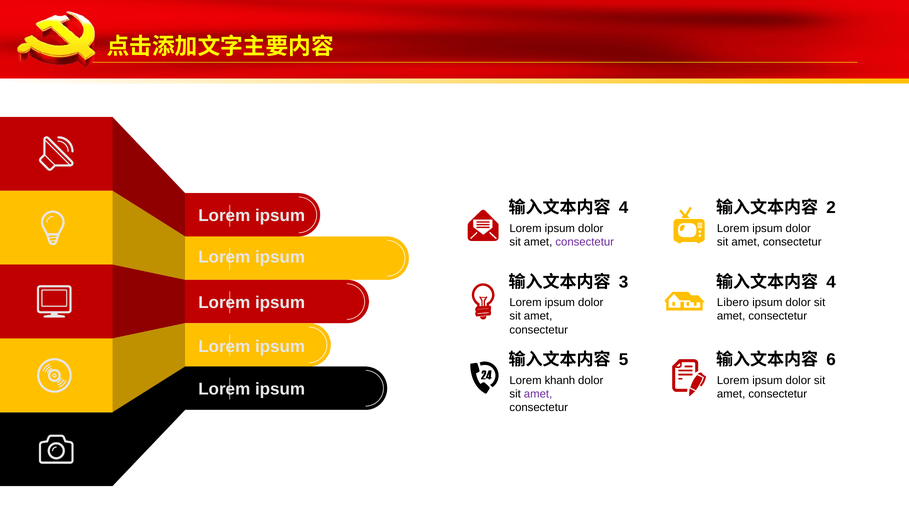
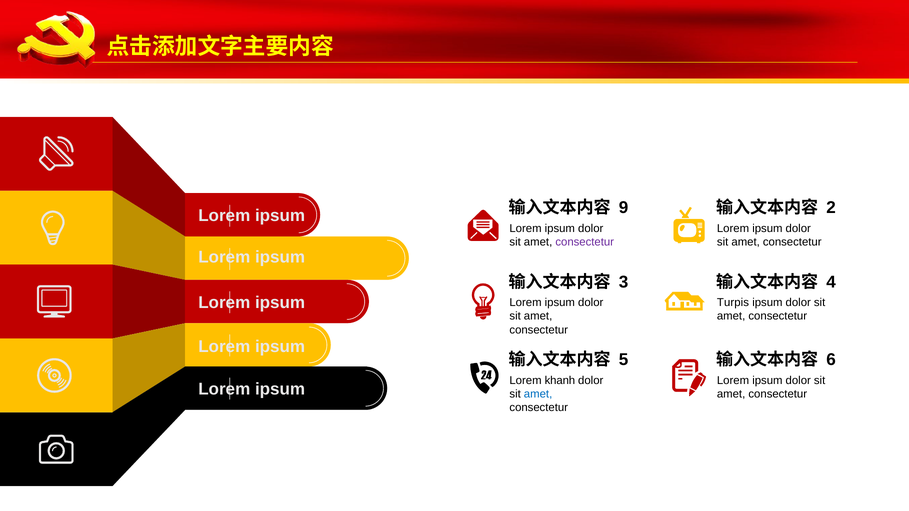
4 at (624, 208): 4 -> 9
Libero: Libero -> Turpis
amet at (538, 394) colour: purple -> blue
